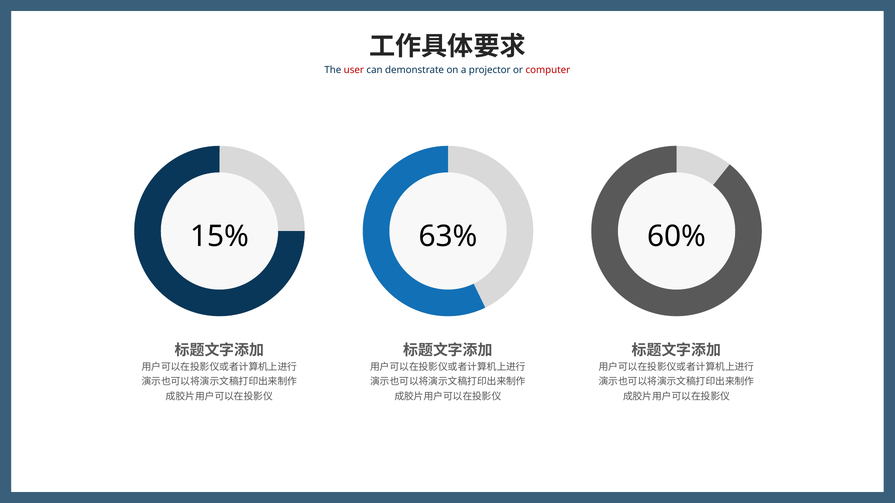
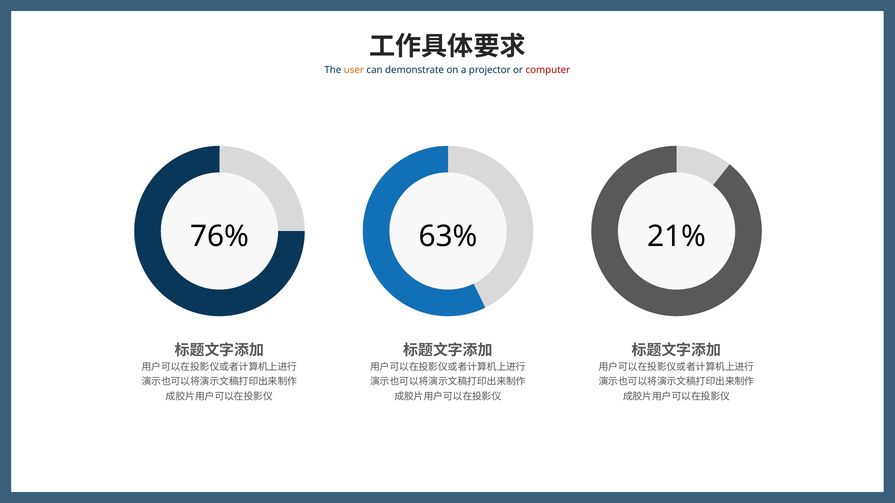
user colour: red -> orange
15%: 15% -> 76%
60%: 60% -> 21%
